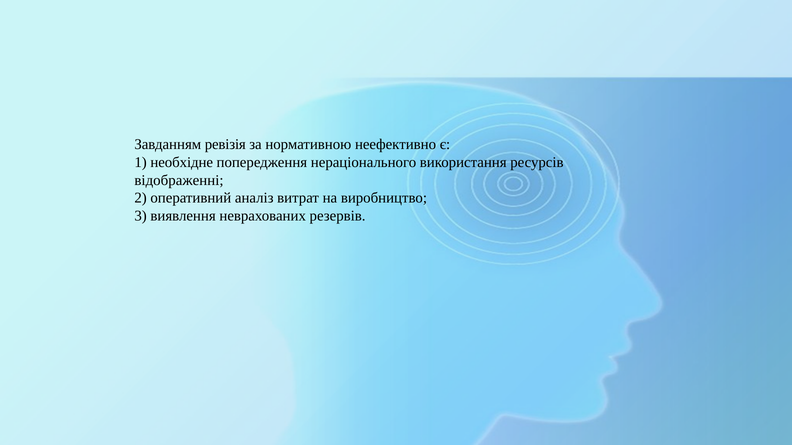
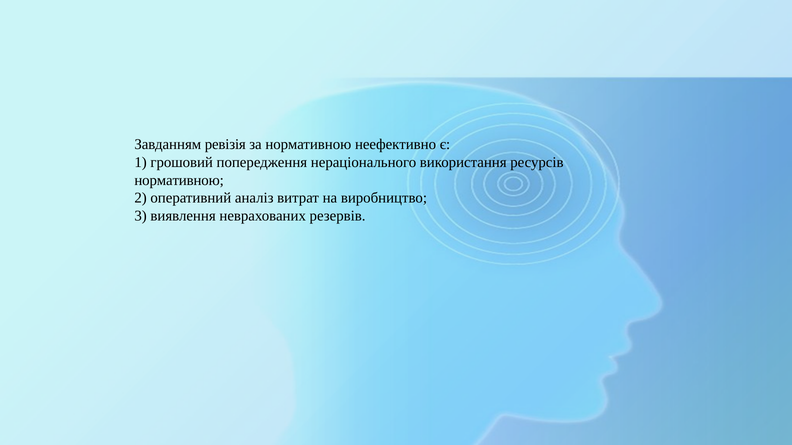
необхідне: необхідне -> грошовий
відображенні at (179, 180): відображенні -> нормативною
